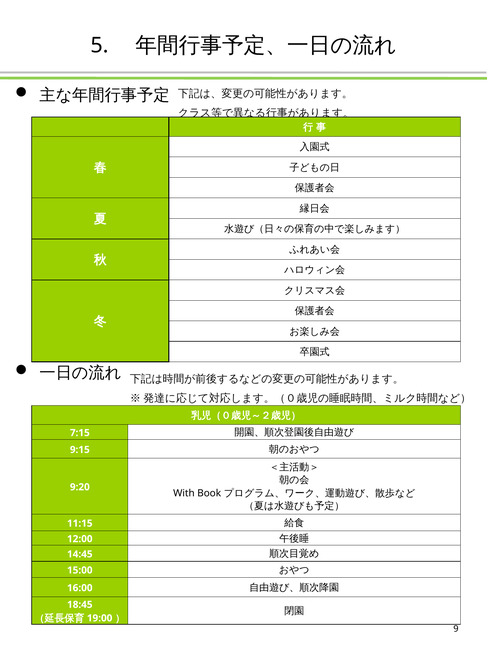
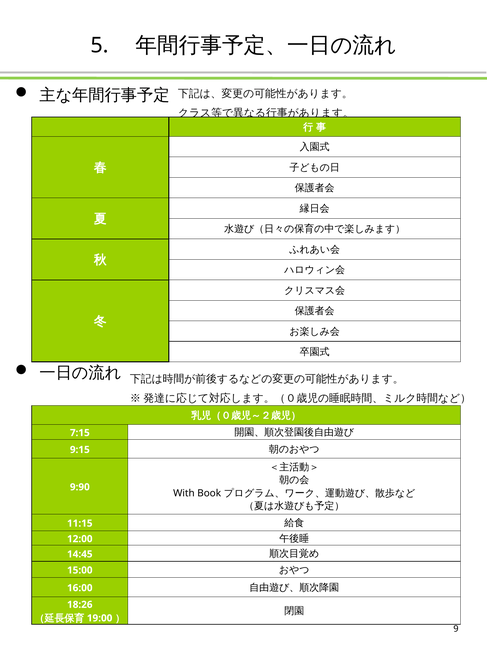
9:20: 9:20 -> 9:90
18:45: 18:45 -> 18:26
